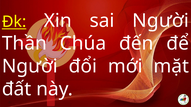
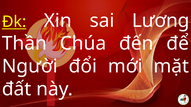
sai Người: Người -> Lương
